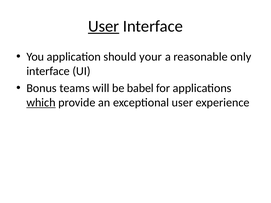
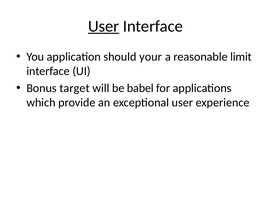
only: only -> limit
teams: teams -> target
which underline: present -> none
